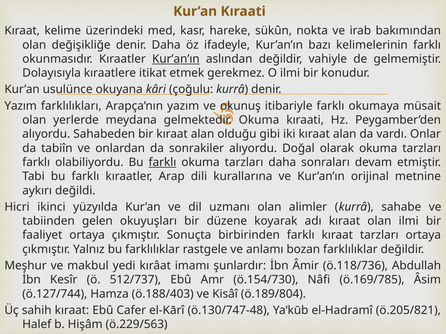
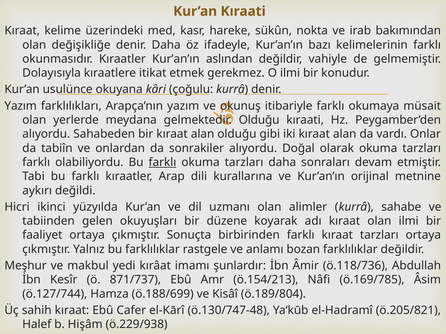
Kur’an’ın at (176, 59) underline: present -> none
gelmektedir Okuma: Okuma -> Olduğu
512/737: 512/737 -> 871/737
ö.154/730: ö.154/730 -> ö.154/213
ö.188/403: ö.188/403 -> ö.188/699
ö.229/563: ö.229/563 -> ö.229/938
